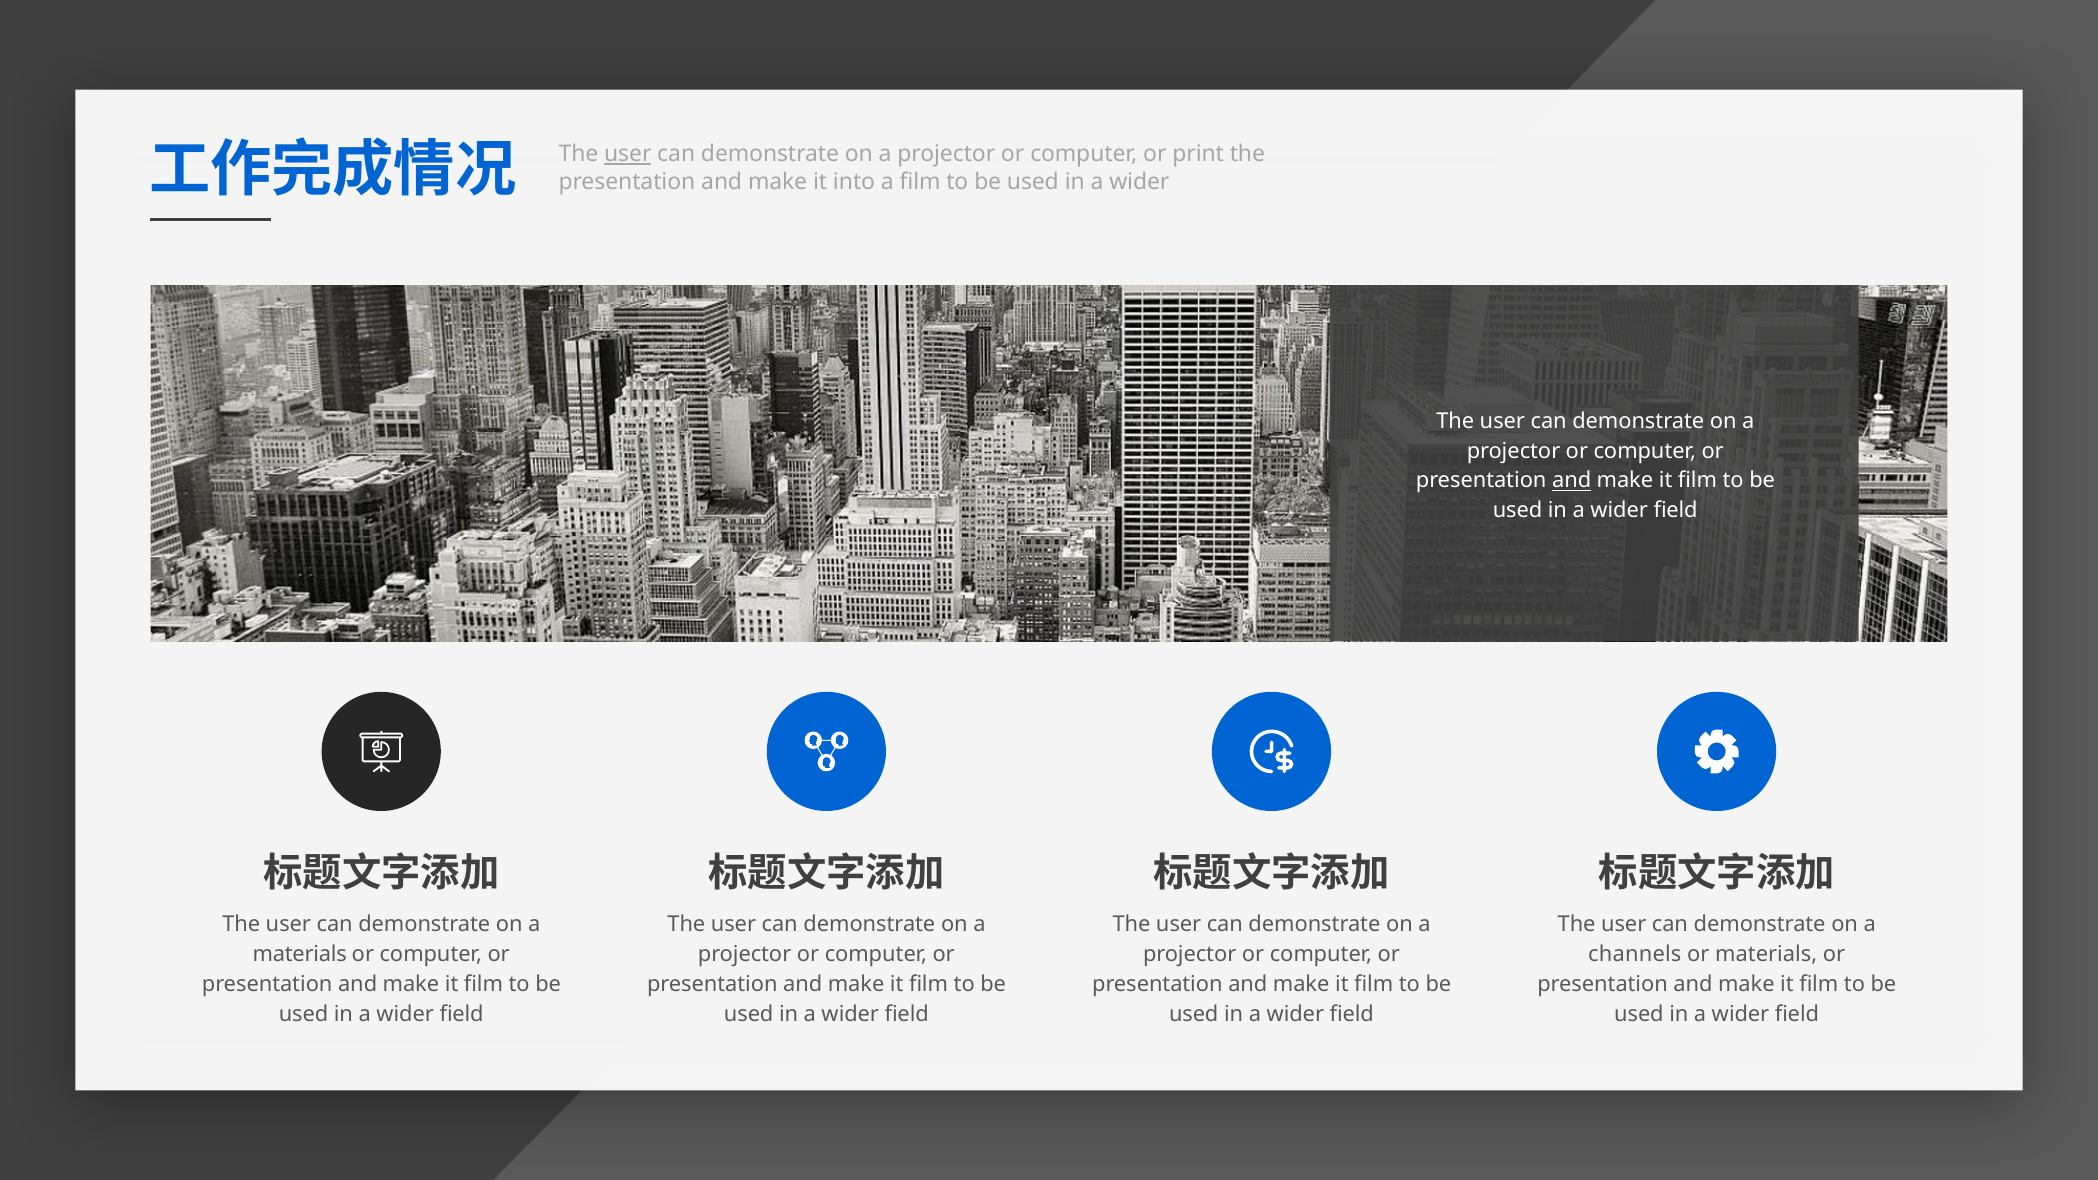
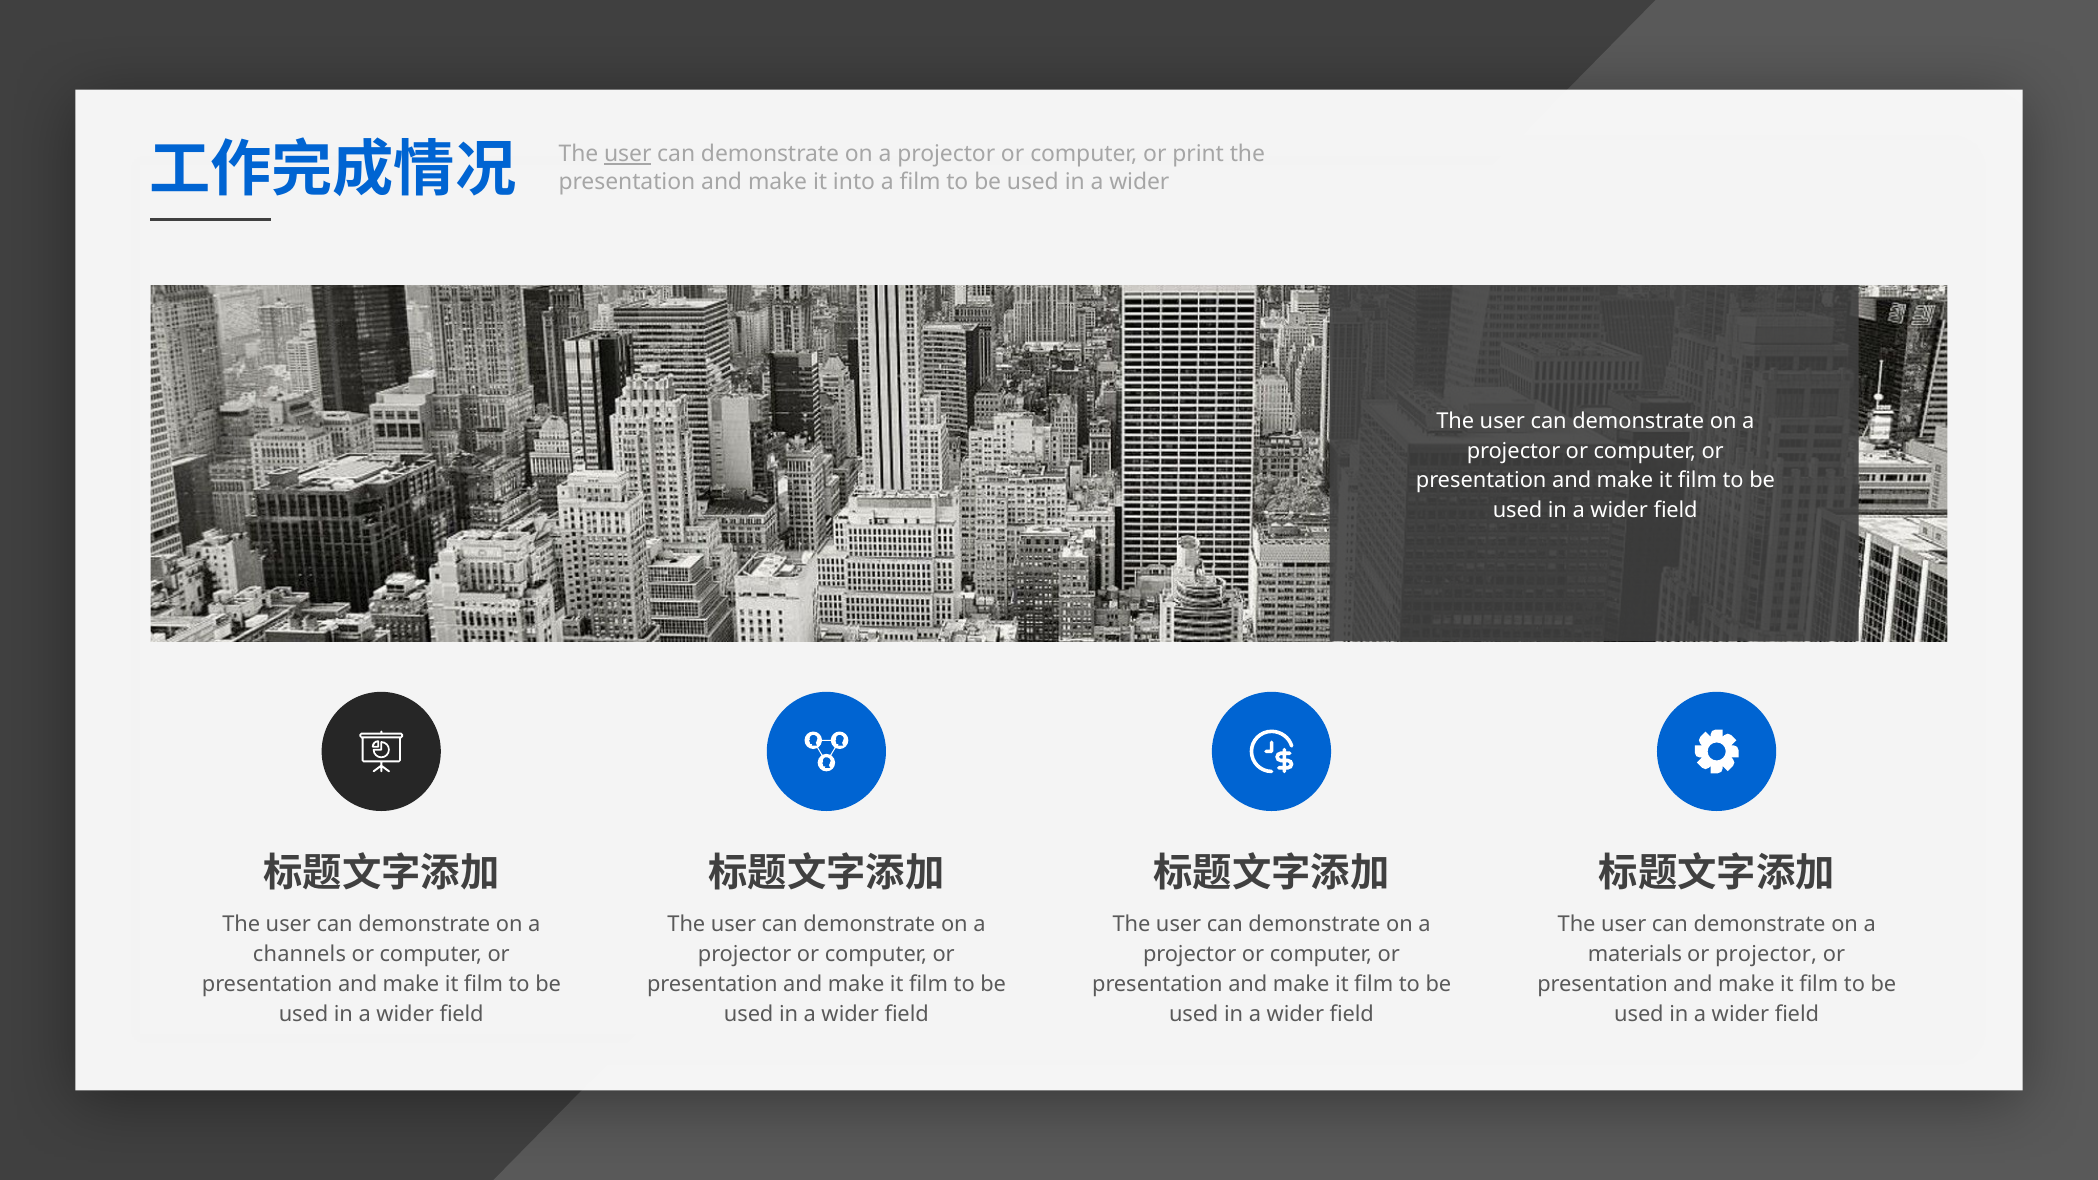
and at (1572, 481) underline: present -> none
materials at (300, 954): materials -> channels
channels: channels -> materials
or materials: materials -> projector
